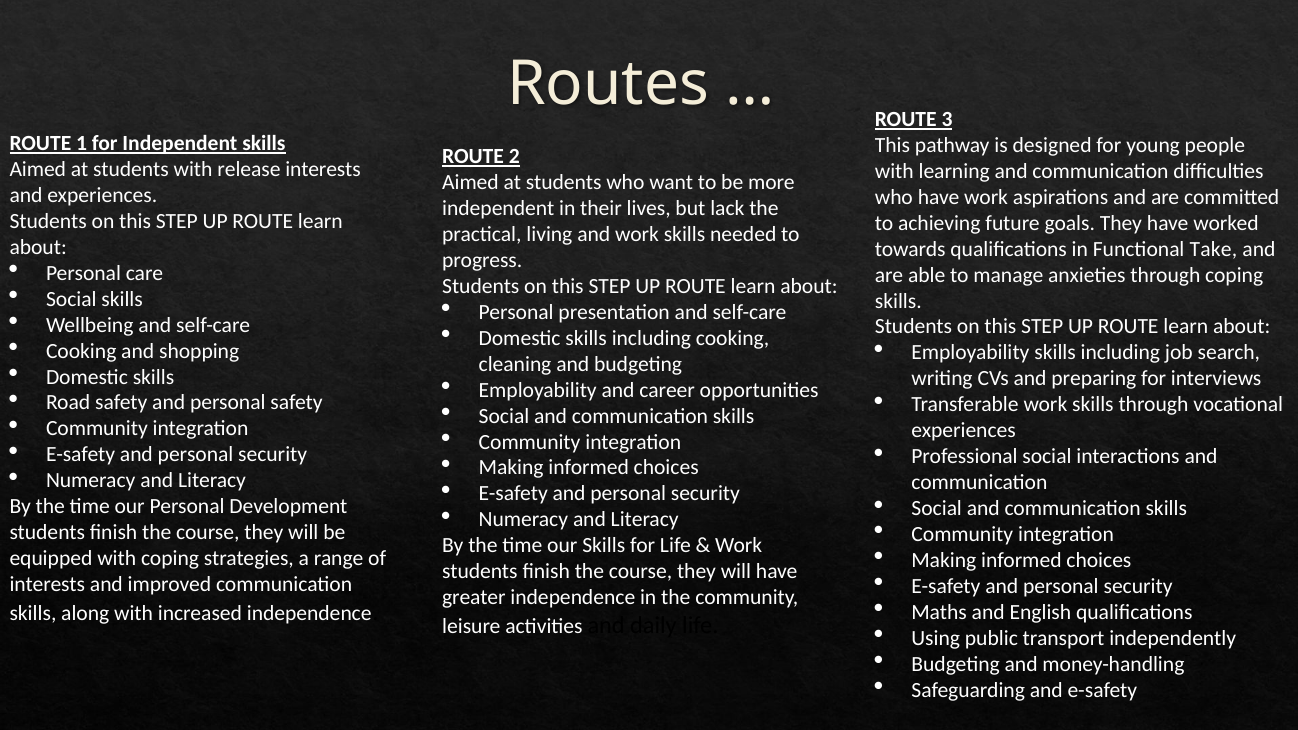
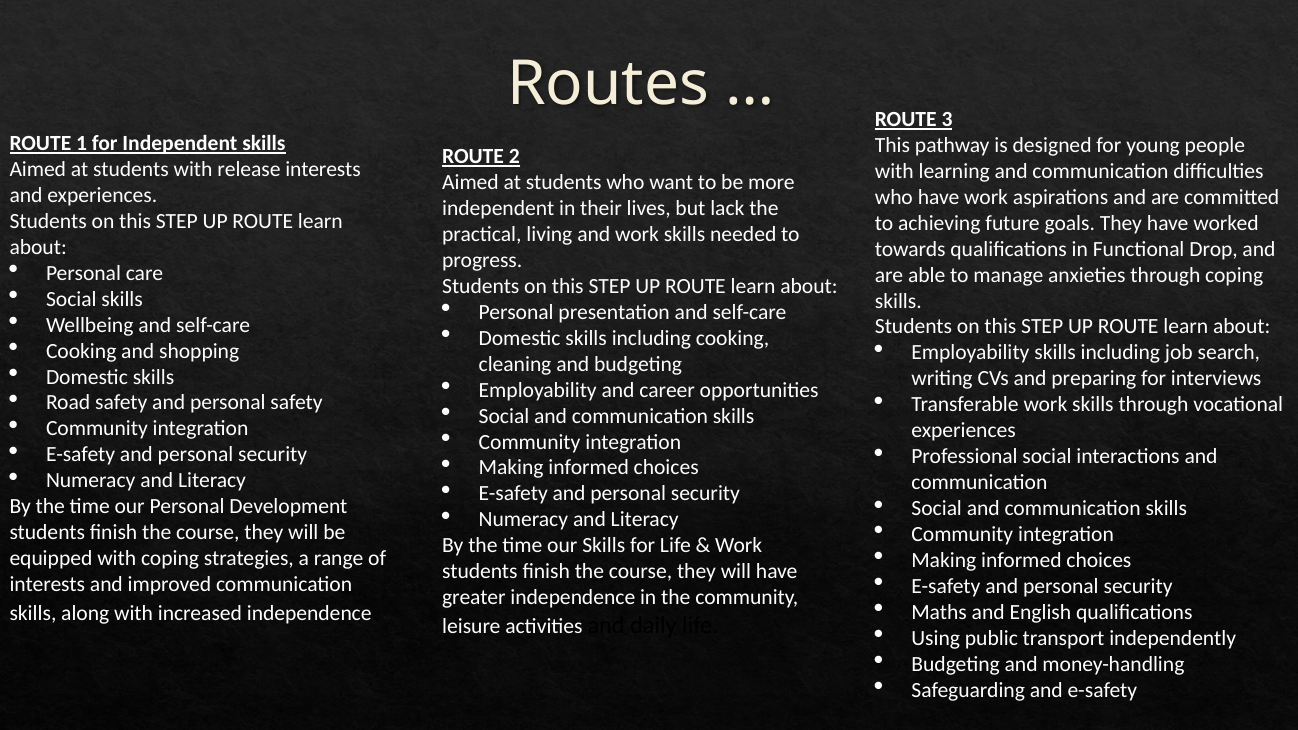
Take: Take -> Drop
